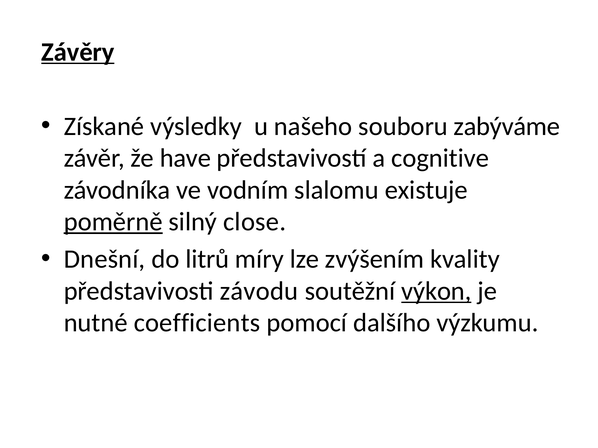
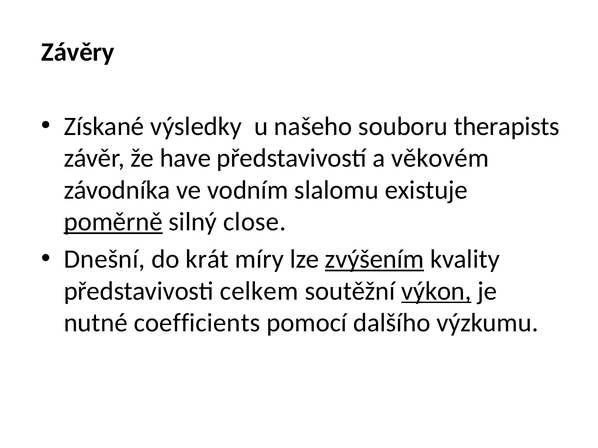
Závěry underline: present -> none
zabýváme: zabýváme -> therapists
cognitive: cognitive -> věkovém
litrů: litrů -> krát
zvýšením underline: none -> present
závodu: závodu -> celkem
